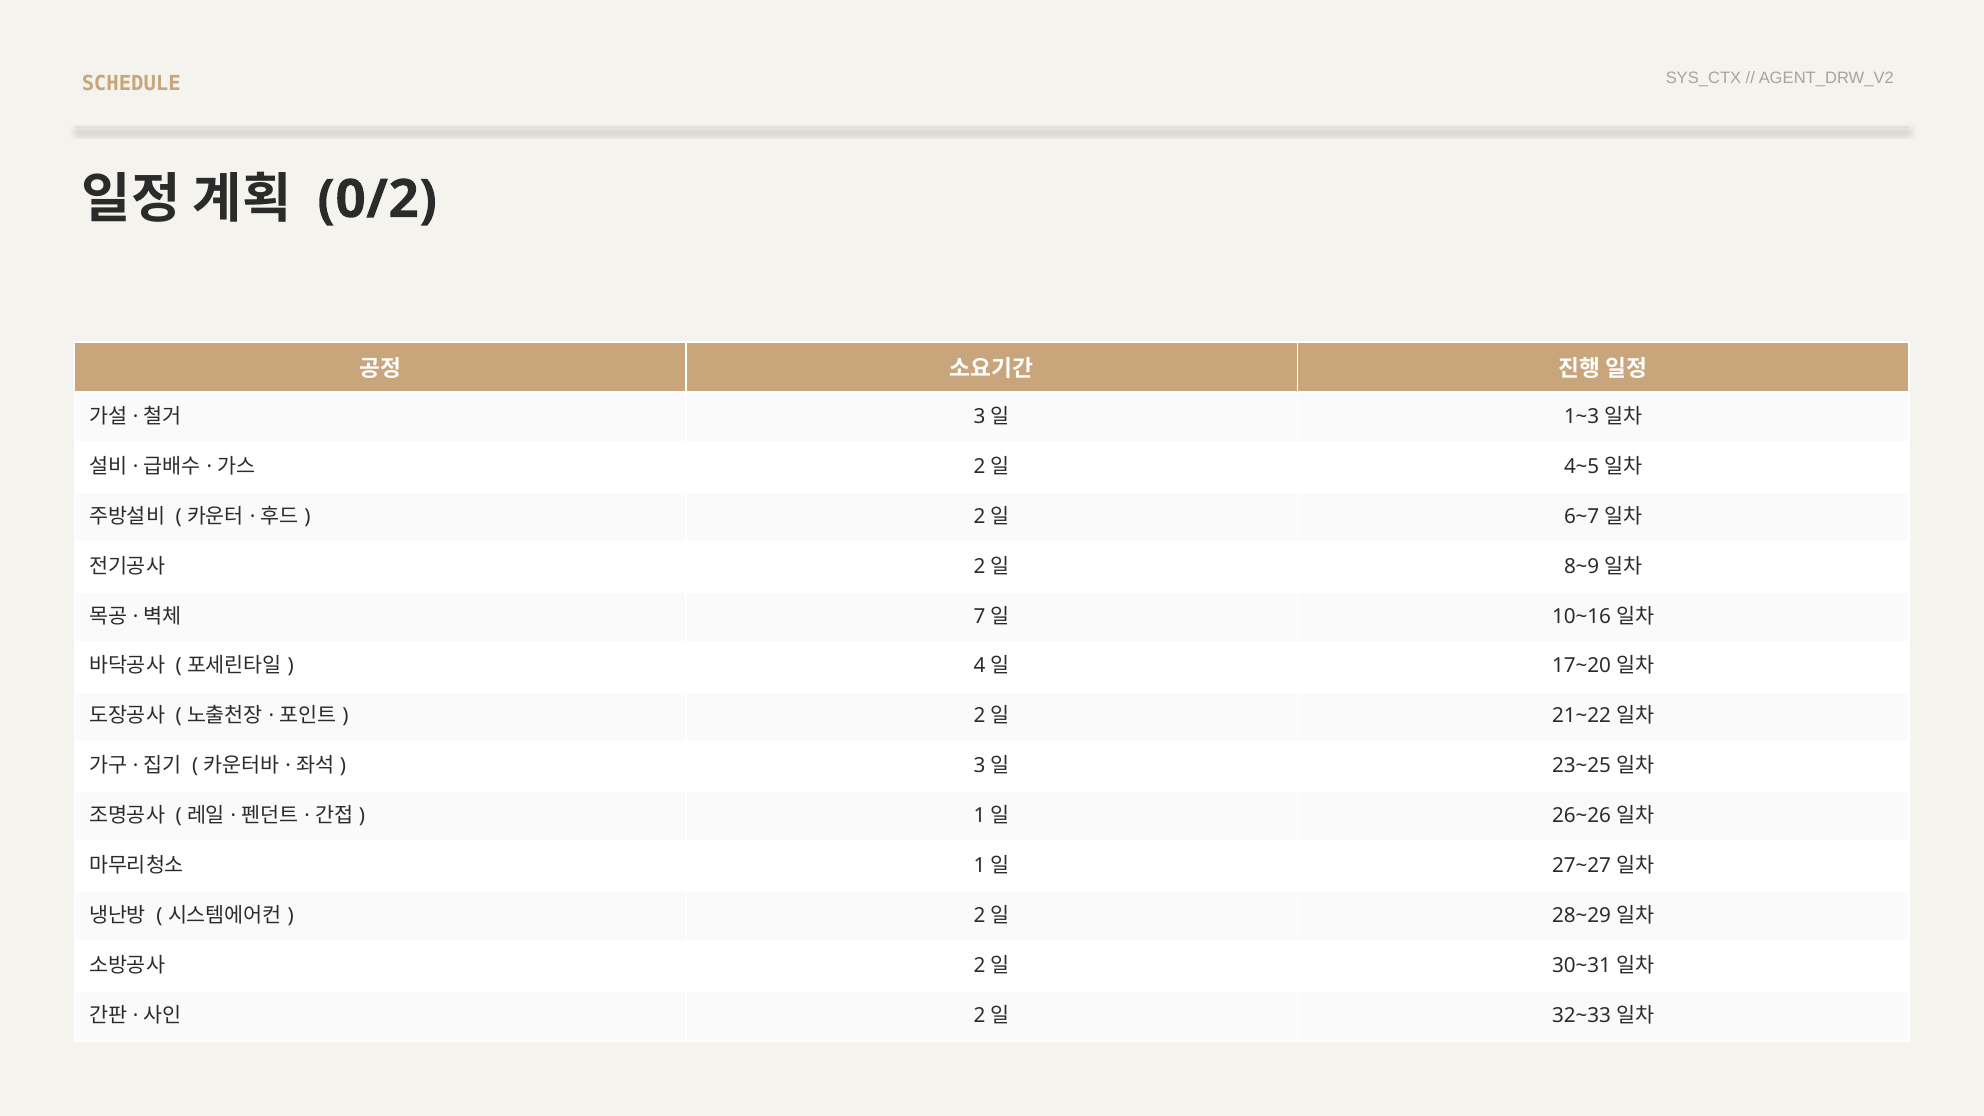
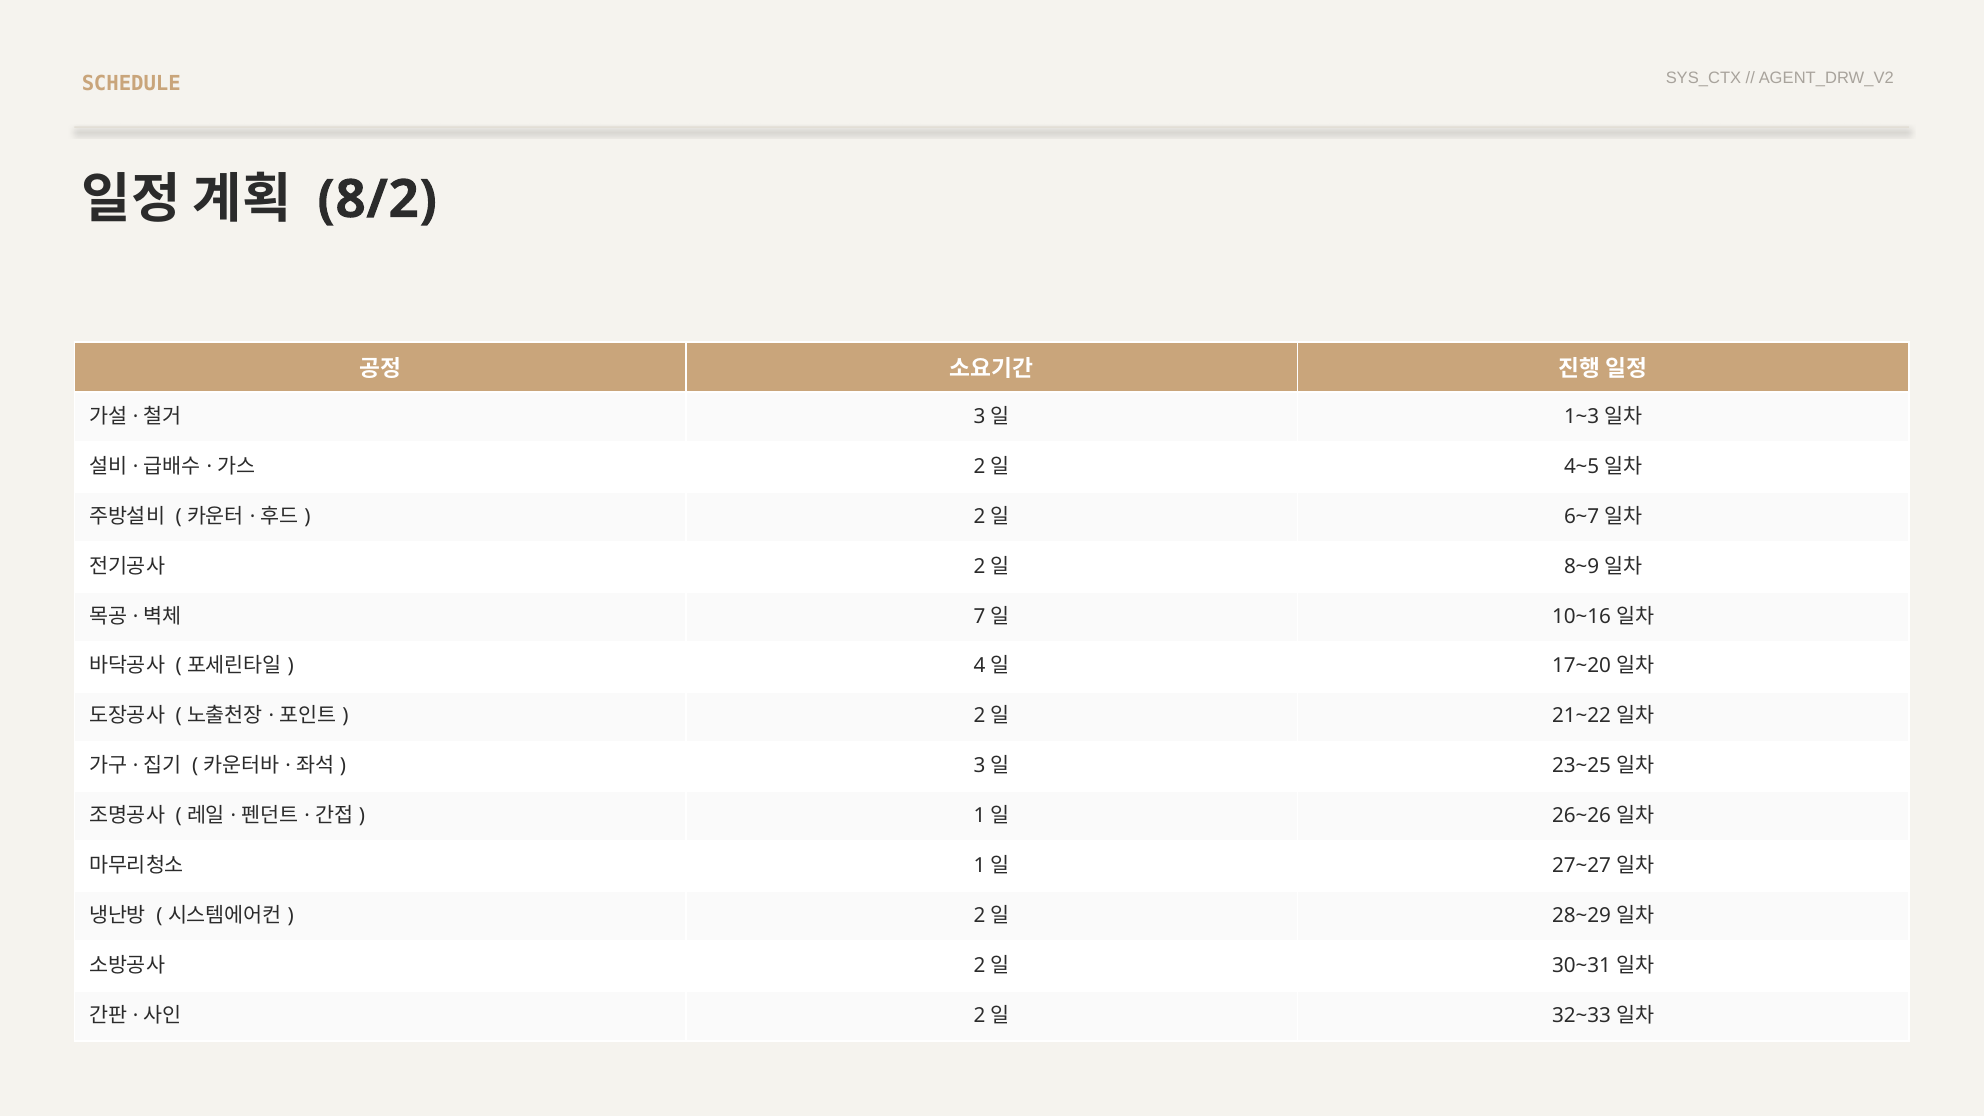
0/2: 0/2 -> 8/2
